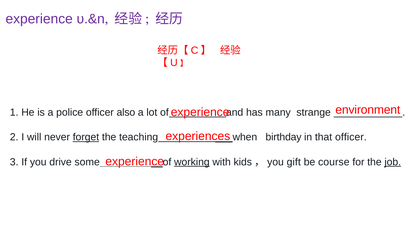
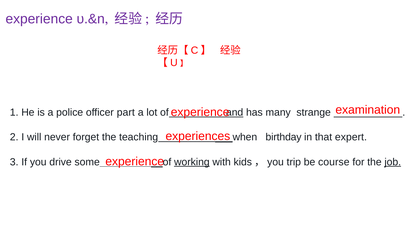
environment: environment -> examination
also: also -> part
and underline: none -> present
forget underline: present -> none
that officer: officer -> expert
gift: gift -> trip
